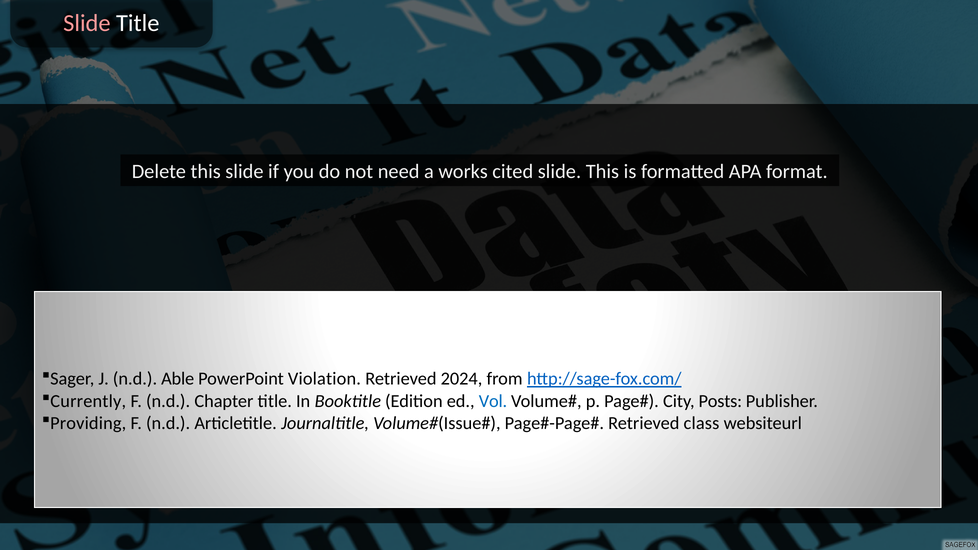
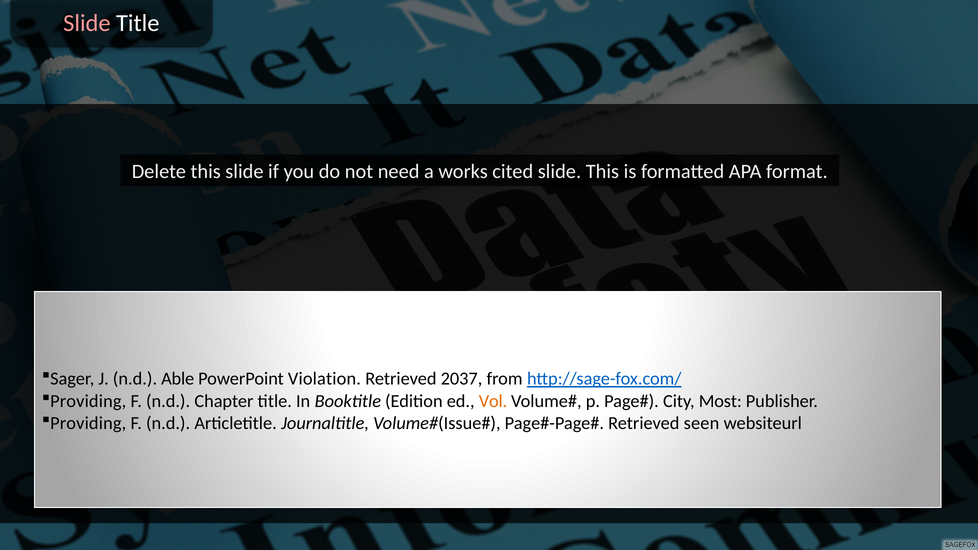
2024: 2024 -> 2037
Currently at (88, 401): Currently -> Providing
Vol colour: blue -> orange
Posts: Posts -> Most
class: class -> seen
